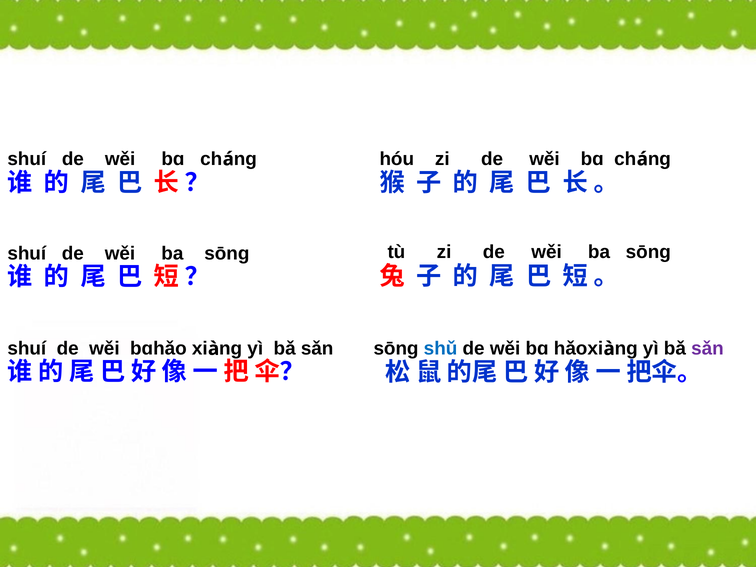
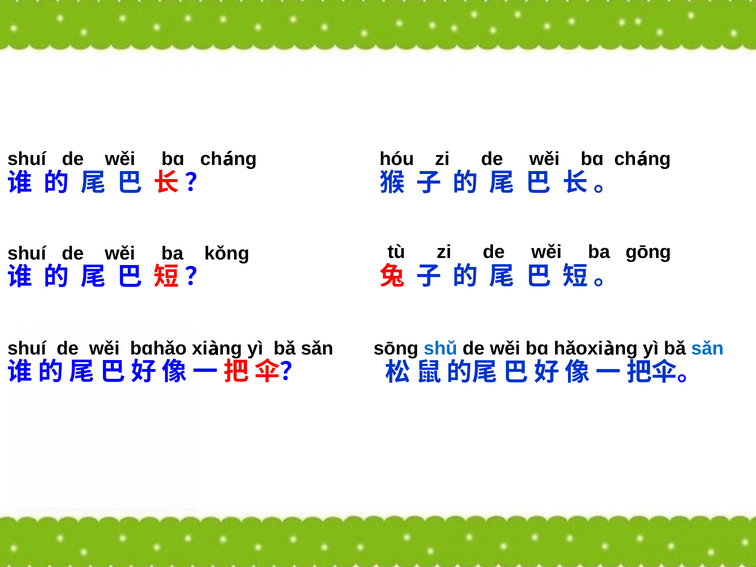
sōng at (648, 252): sōng -> gōng
sōng at (227, 253): sōng -> kǒng
sǎn at (707, 349) colour: purple -> blue
